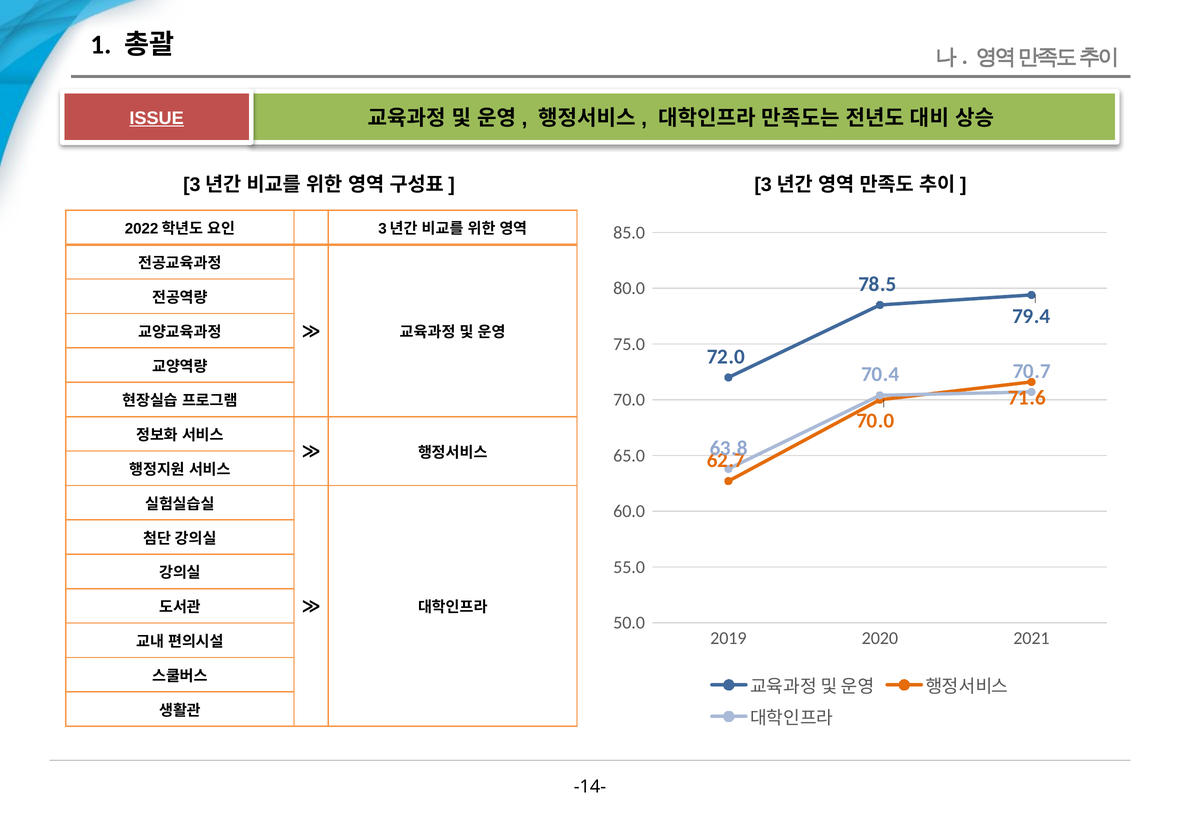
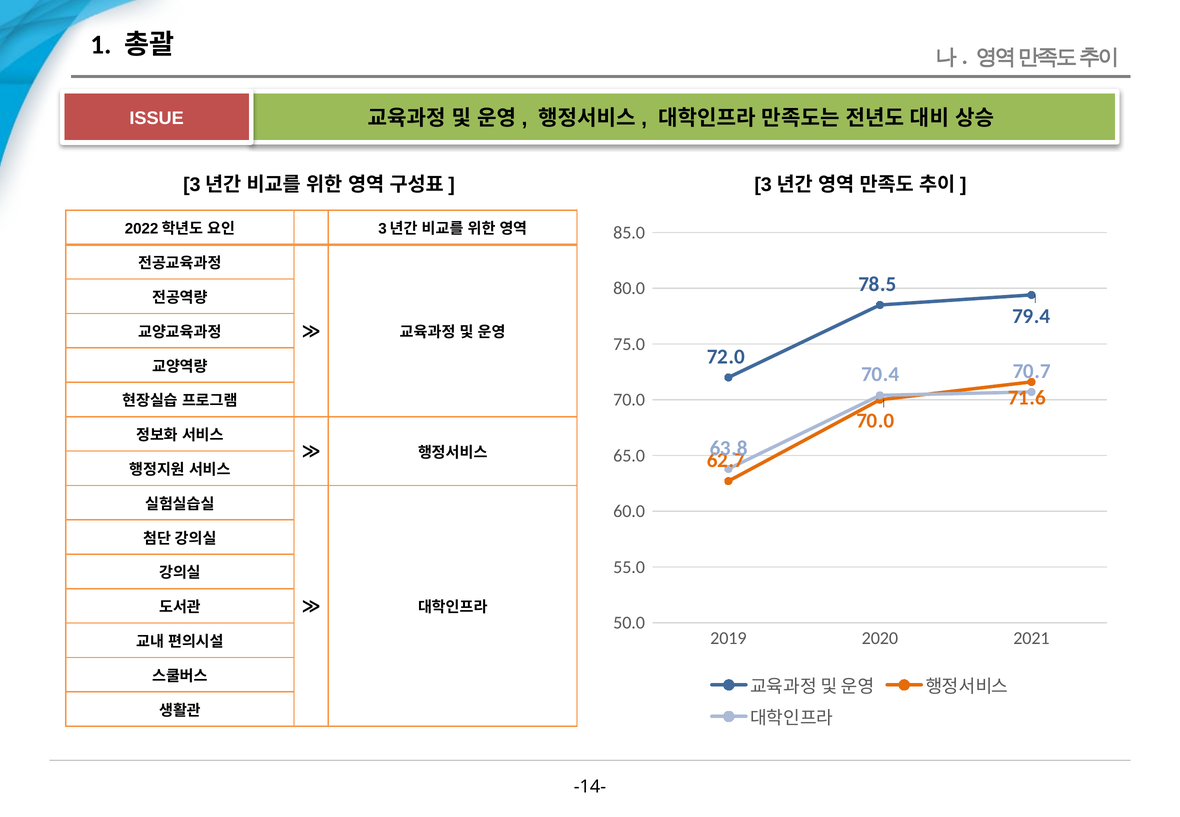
ISSUE underline: present -> none
